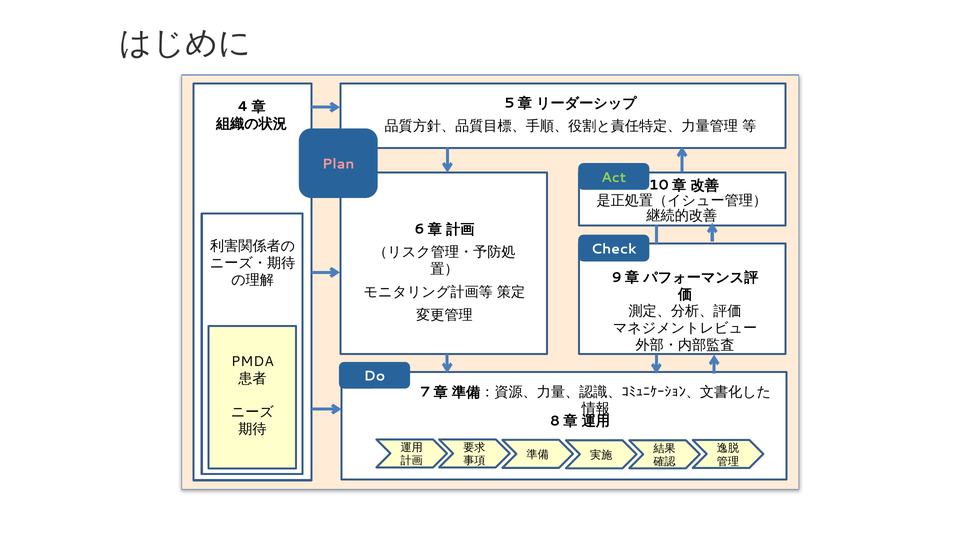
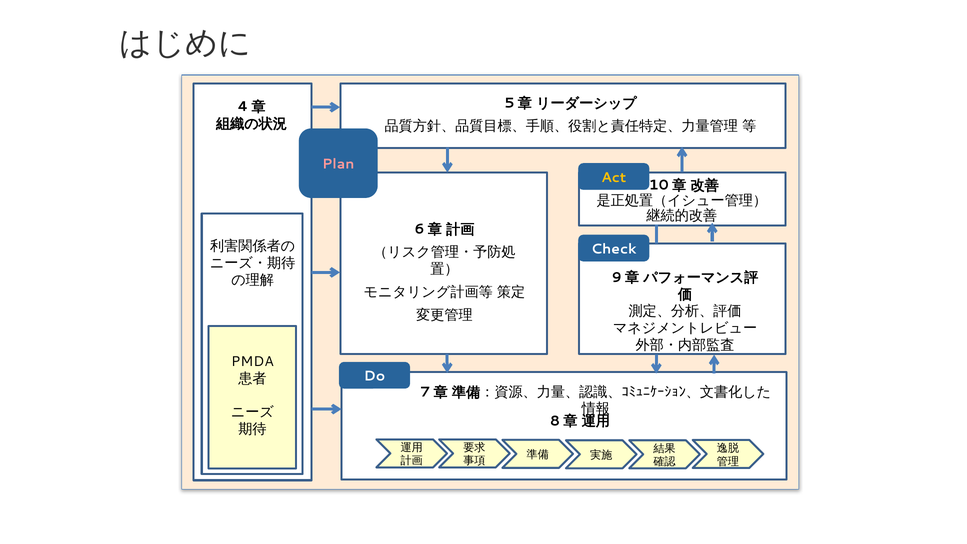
Act colour: light green -> yellow
